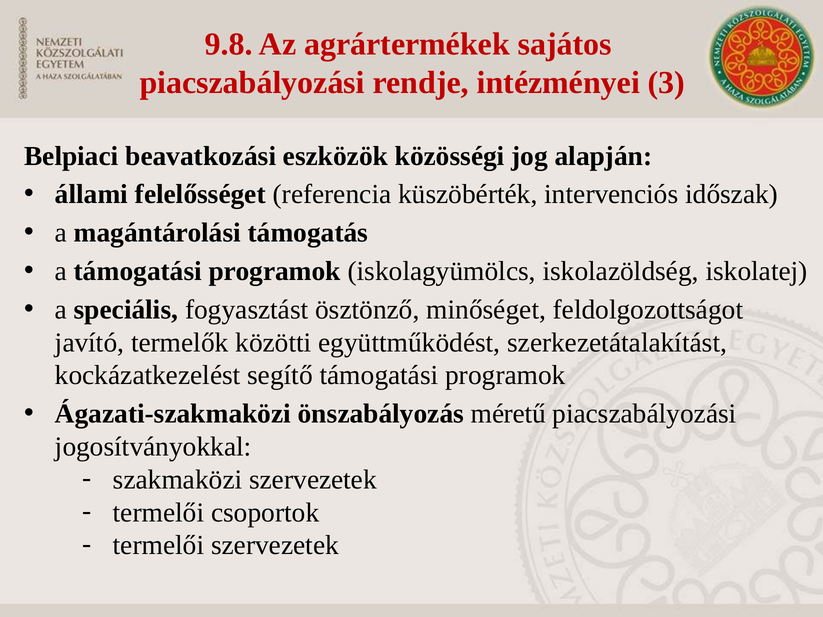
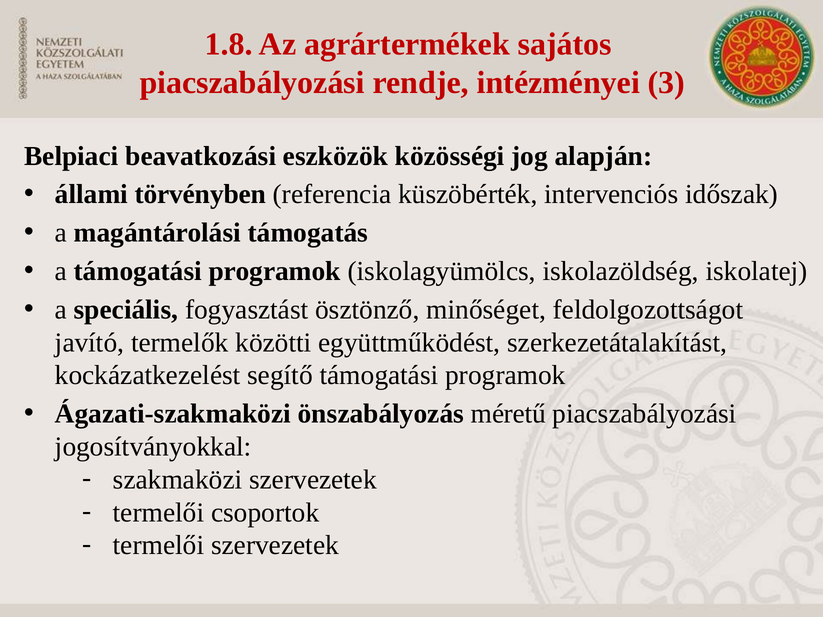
9.8: 9.8 -> 1.8
felelősséget: felelősséget -> törvényben
